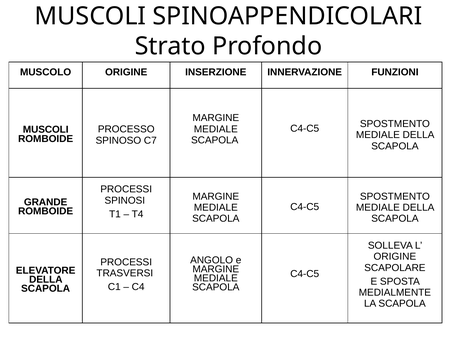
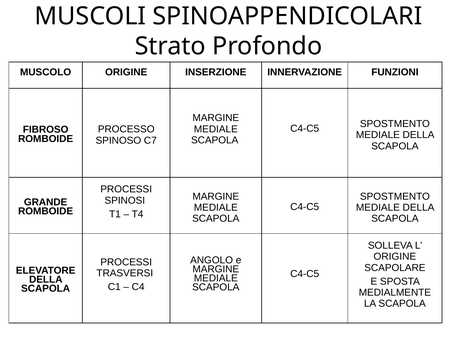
MUSCOLI at (46, 130): MUSCOLI -> FIBROSO
